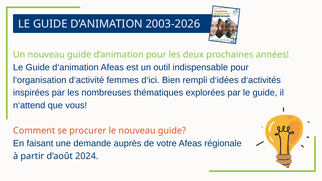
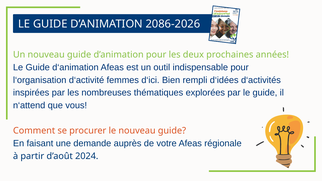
2003-2026: 2003-2026 -> 2086-2026
